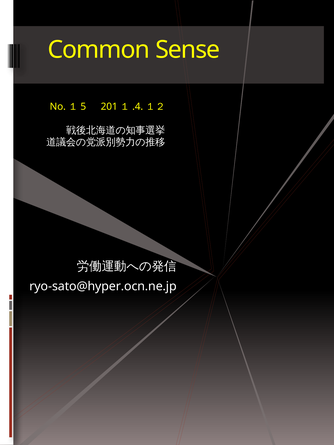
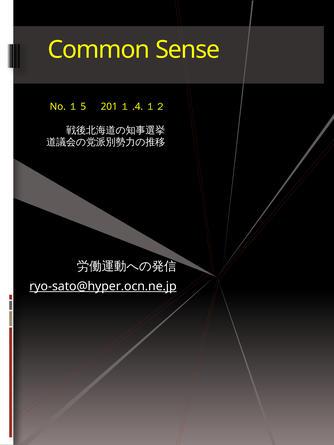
ryo-sato@hyper.ocn.ne.jp underline: none -> present
